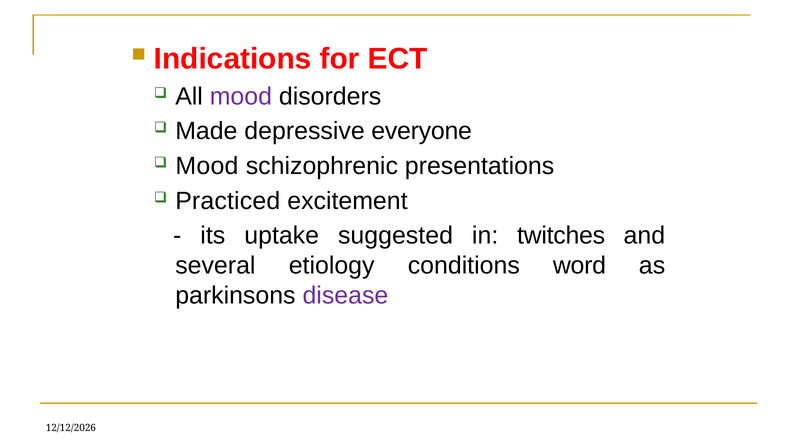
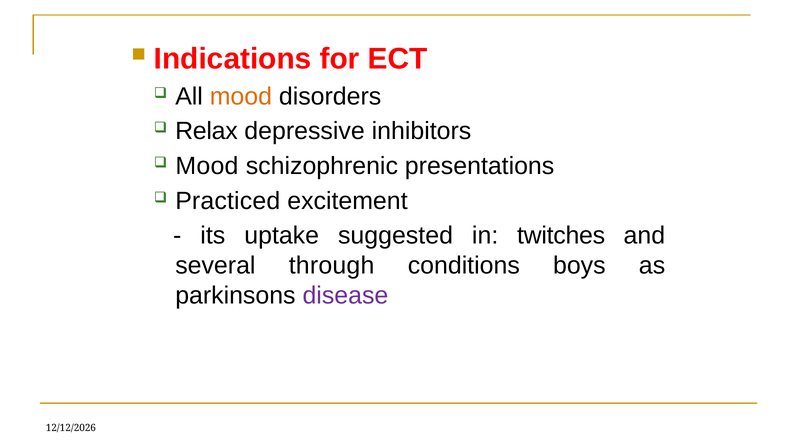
mood at (241, 96) colour: purple -> orange
Made: Made -> Relax
everyone: everyone -> inhibitors
etiology: etiology -> through
word: word -> boys
